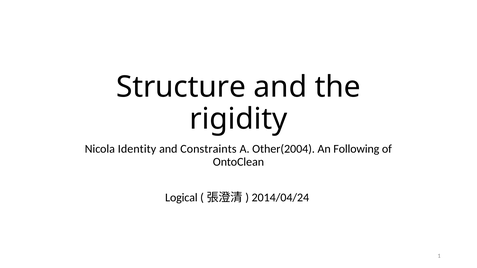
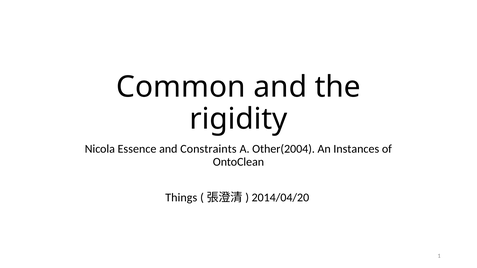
Structure: Structure -> Common
Identity: Identity -> Essence
Following: Following -> Instances
Logical: Logical -> Things
2014/04/24: 2014/04/24 -> 2014/04/20
